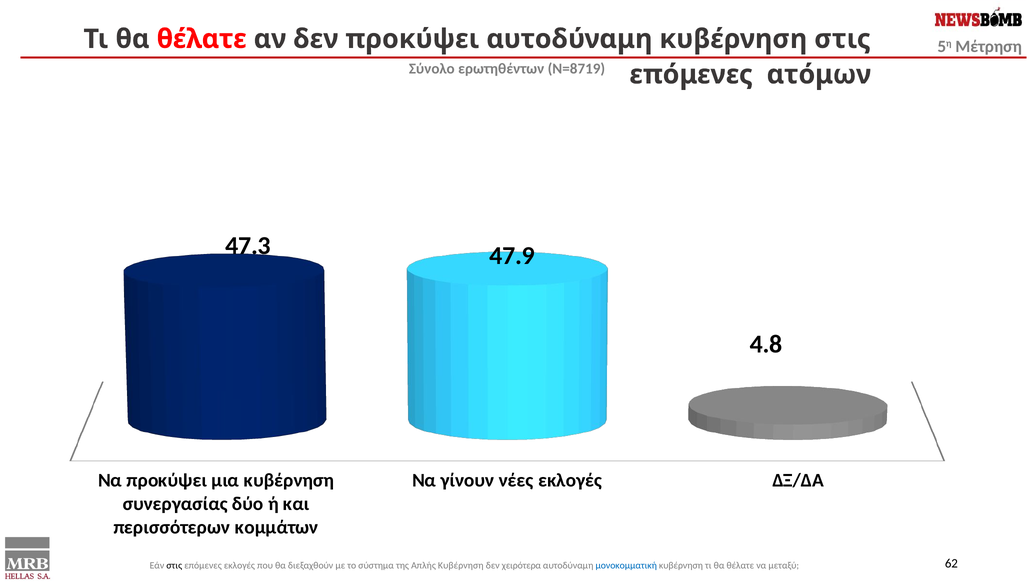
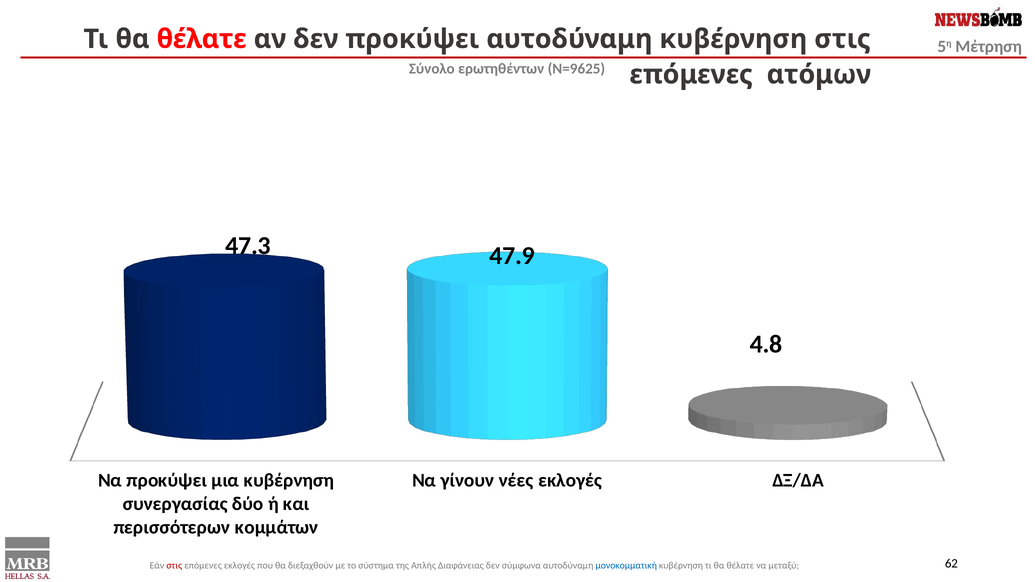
Ν=8719: Ν=8719 -> Ν=9625
στις at (174, 566) colour: black -> red
Απλής Κυβέρνηση: Κυβέρνηση -> Διαφάνειας
χειρότερα: χειρότερα -> σύμφωνα
